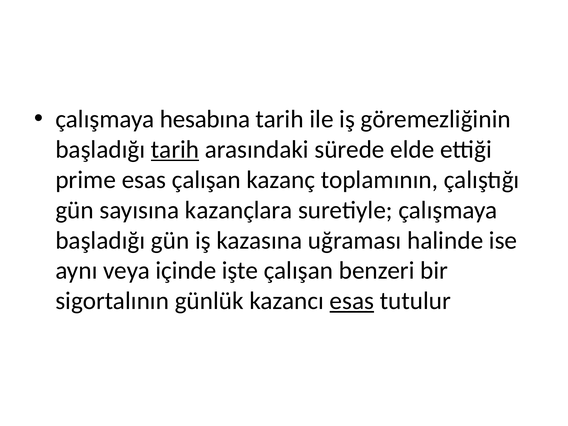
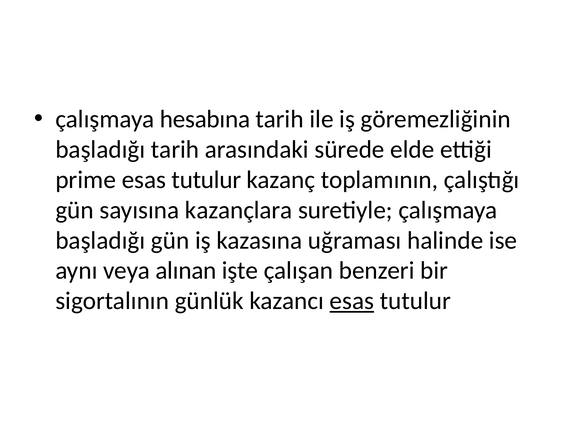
tarih at (175, 149) underline: present -> none
prime esas çalışan: çalışan -> tutulur
içinde: içinde -> alınan
